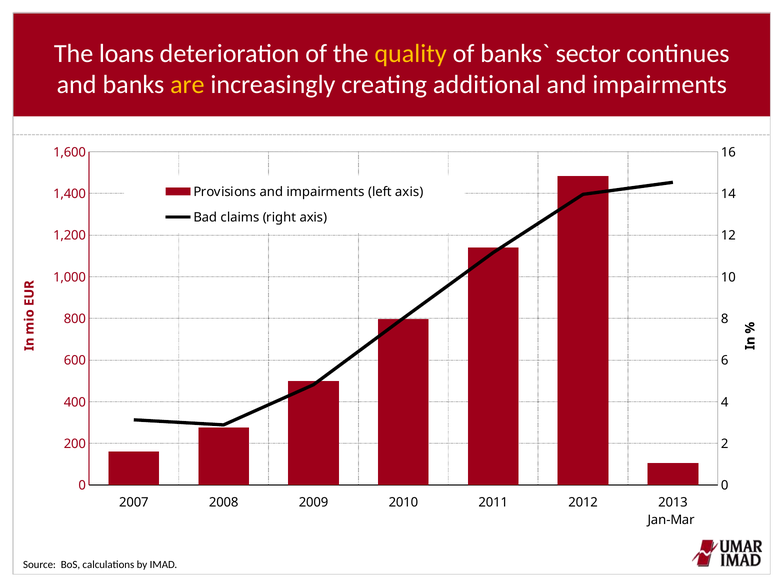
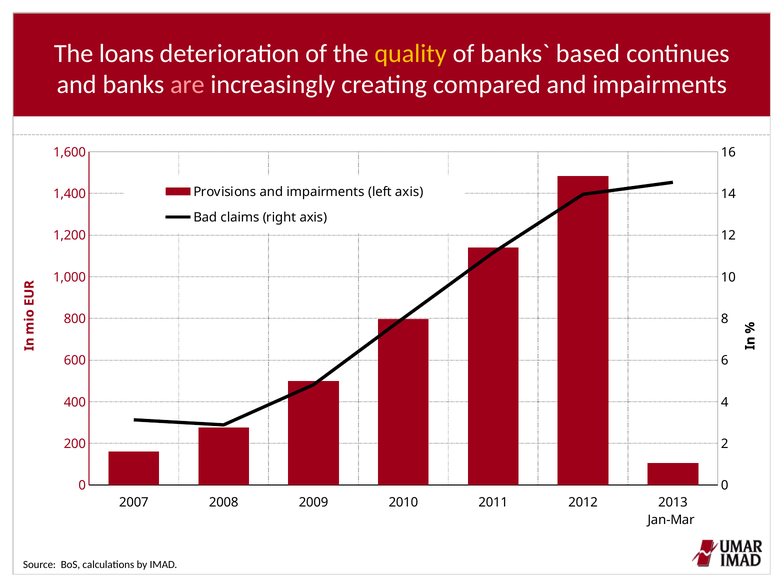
sector: sector -> based
are colour: yellow -> pink
additional: additional -> compared
